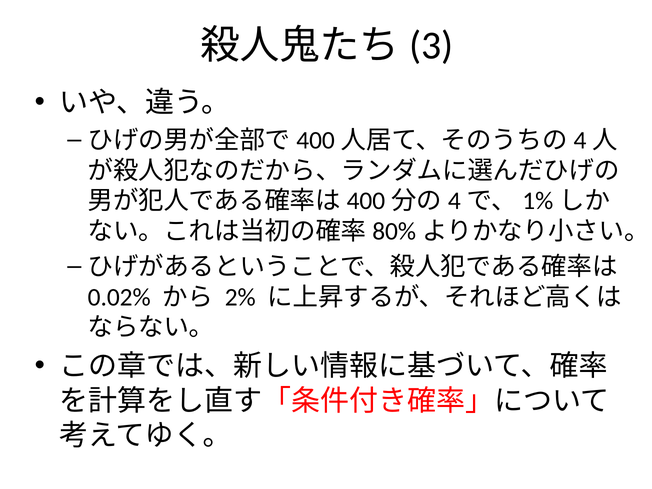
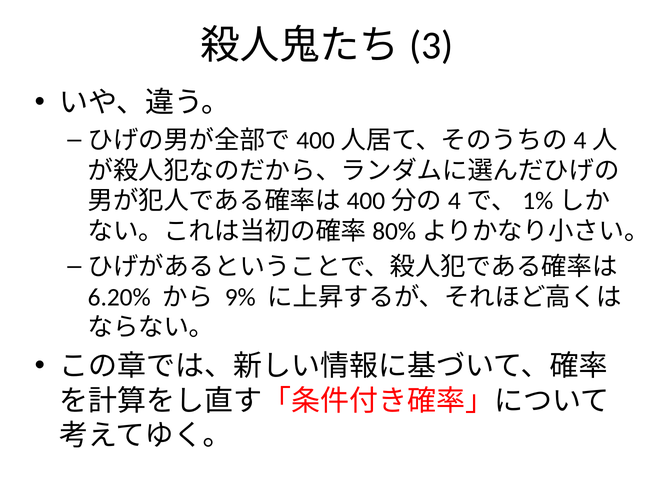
0.02%: 0.02% -> 6.20%
2%: 2% -> 9%
